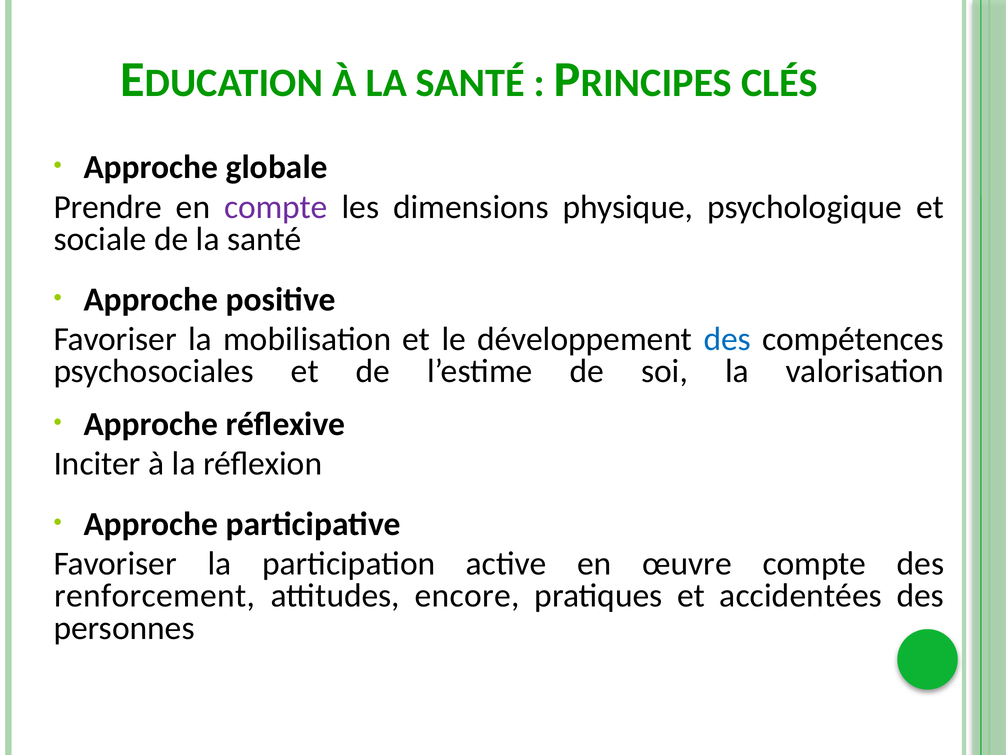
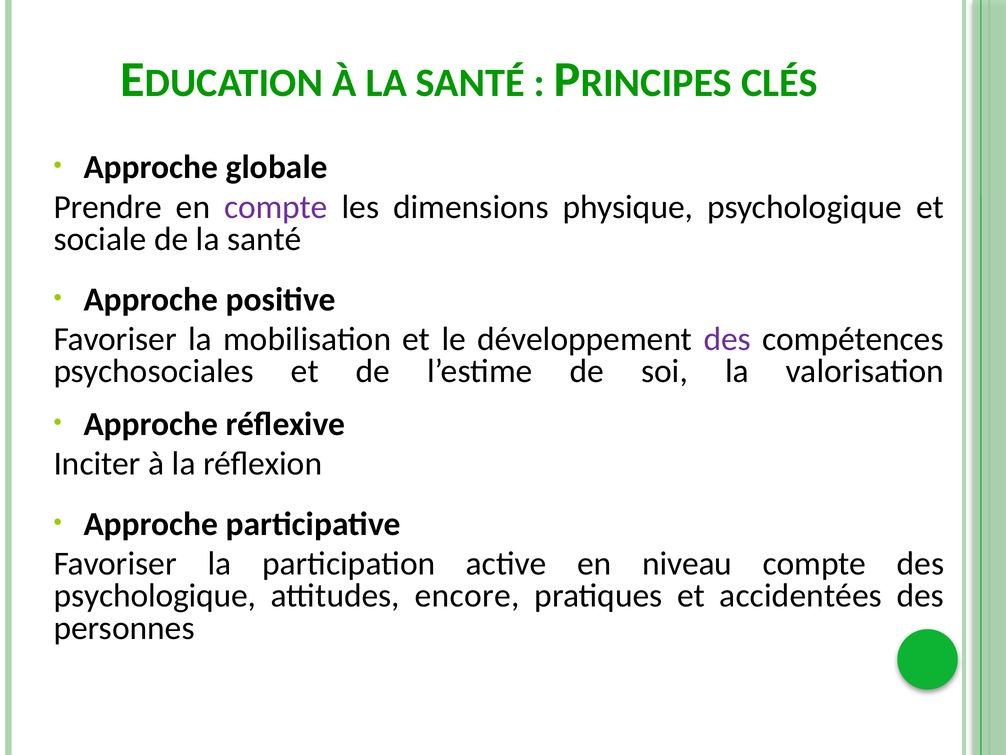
des at (727, 339) colour: blue -> purple
œuvre: œuvre -> niveau
renforcement at (155, 596): renforcement -> psychologique
